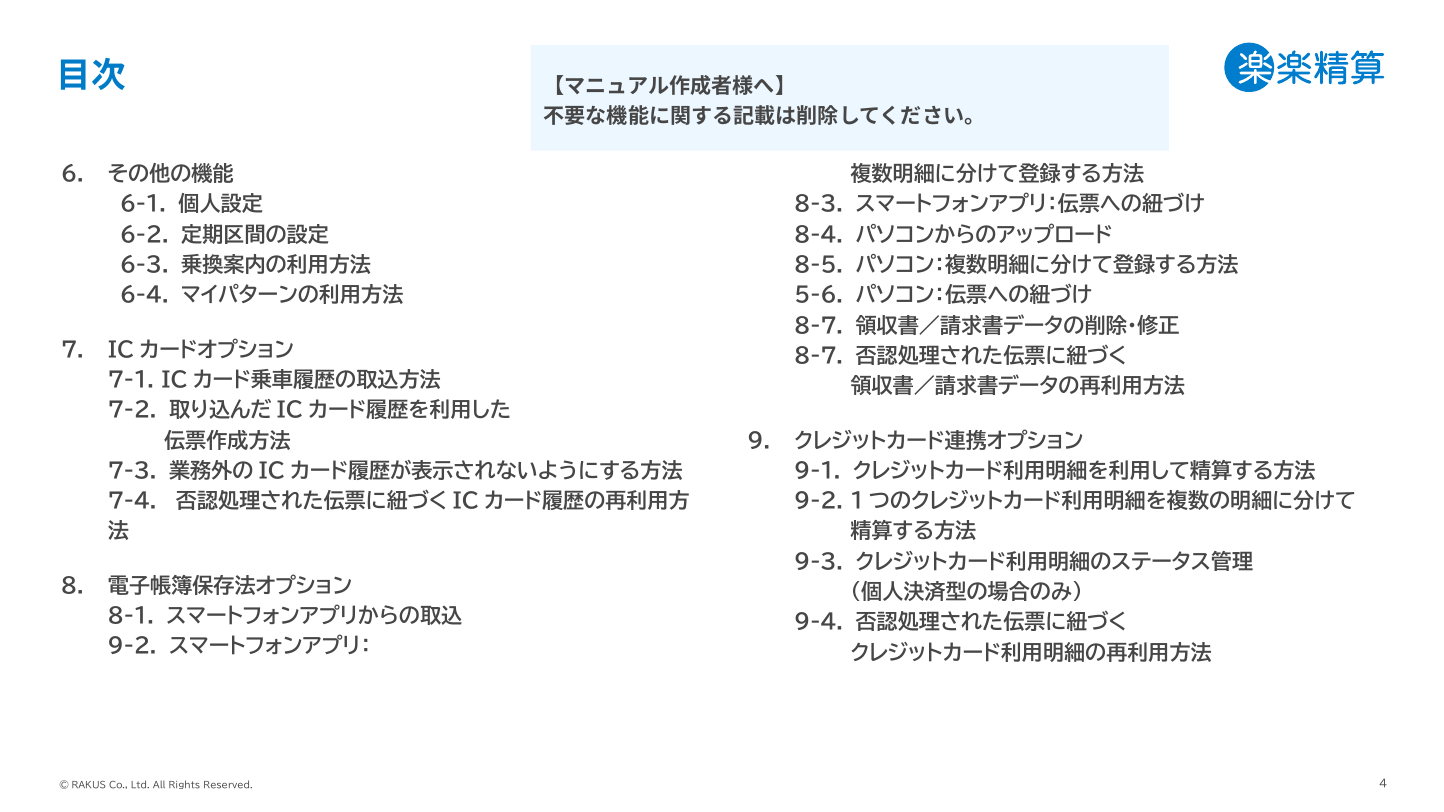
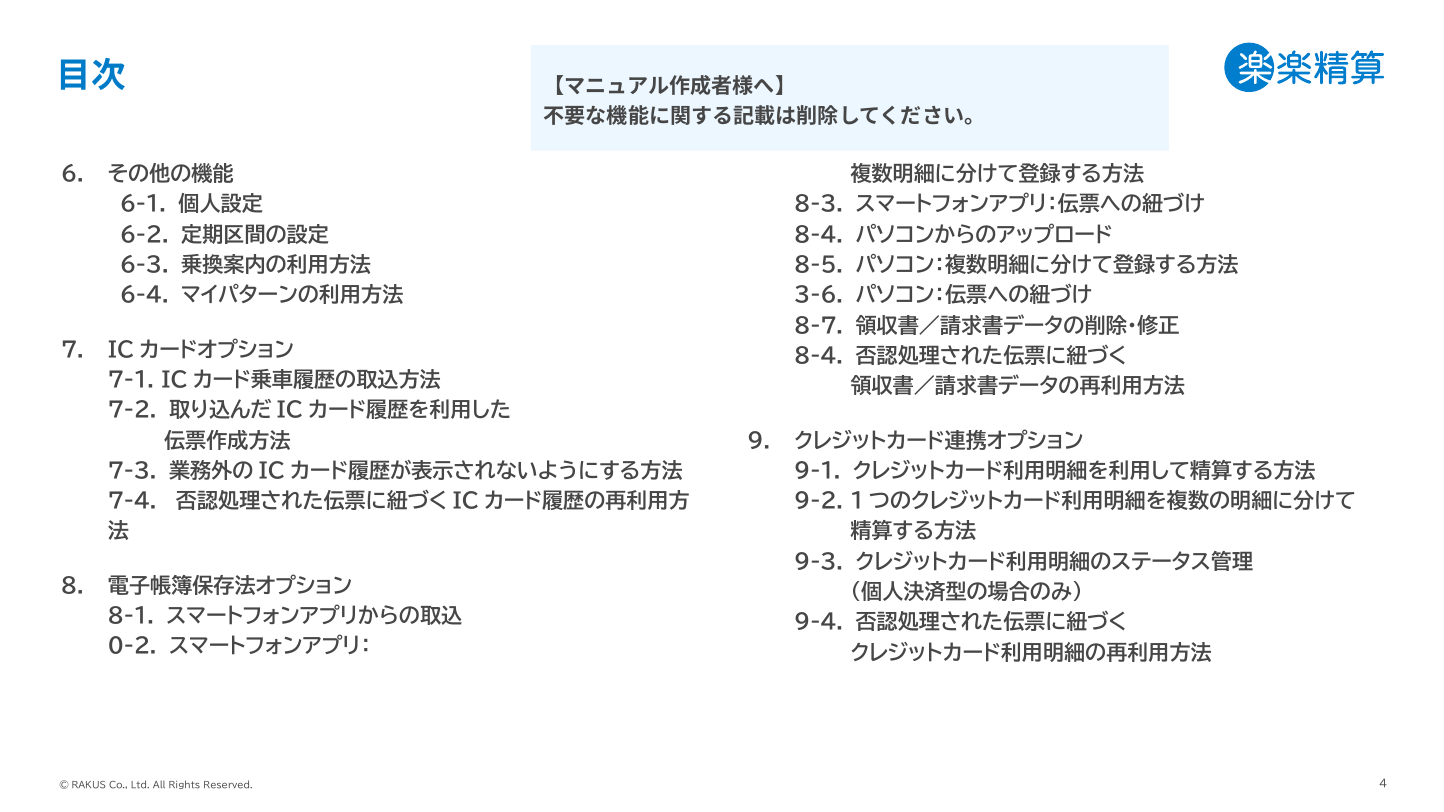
5-6: 5-6 -> 3-6
8-7 at (819, 357): 8-7 -> 8-4
9-2 at (132, 647): 9-2 -> 0-2
